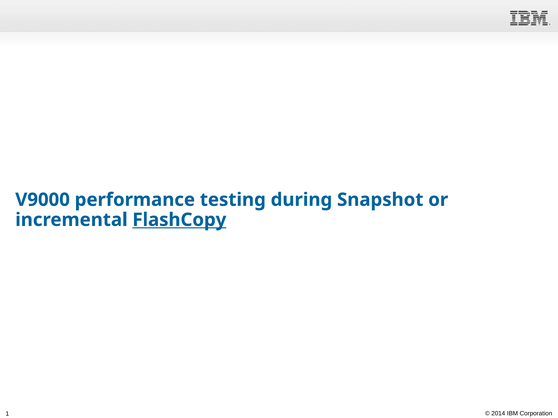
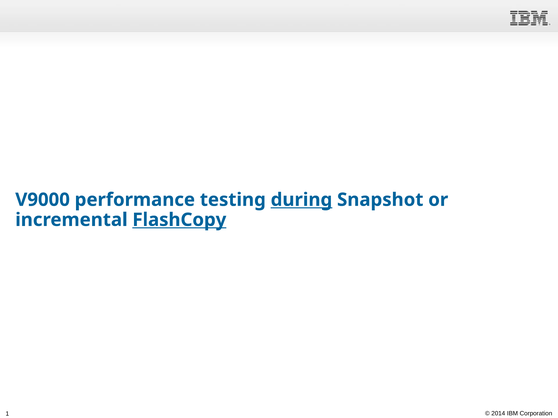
during underline: none -> present
